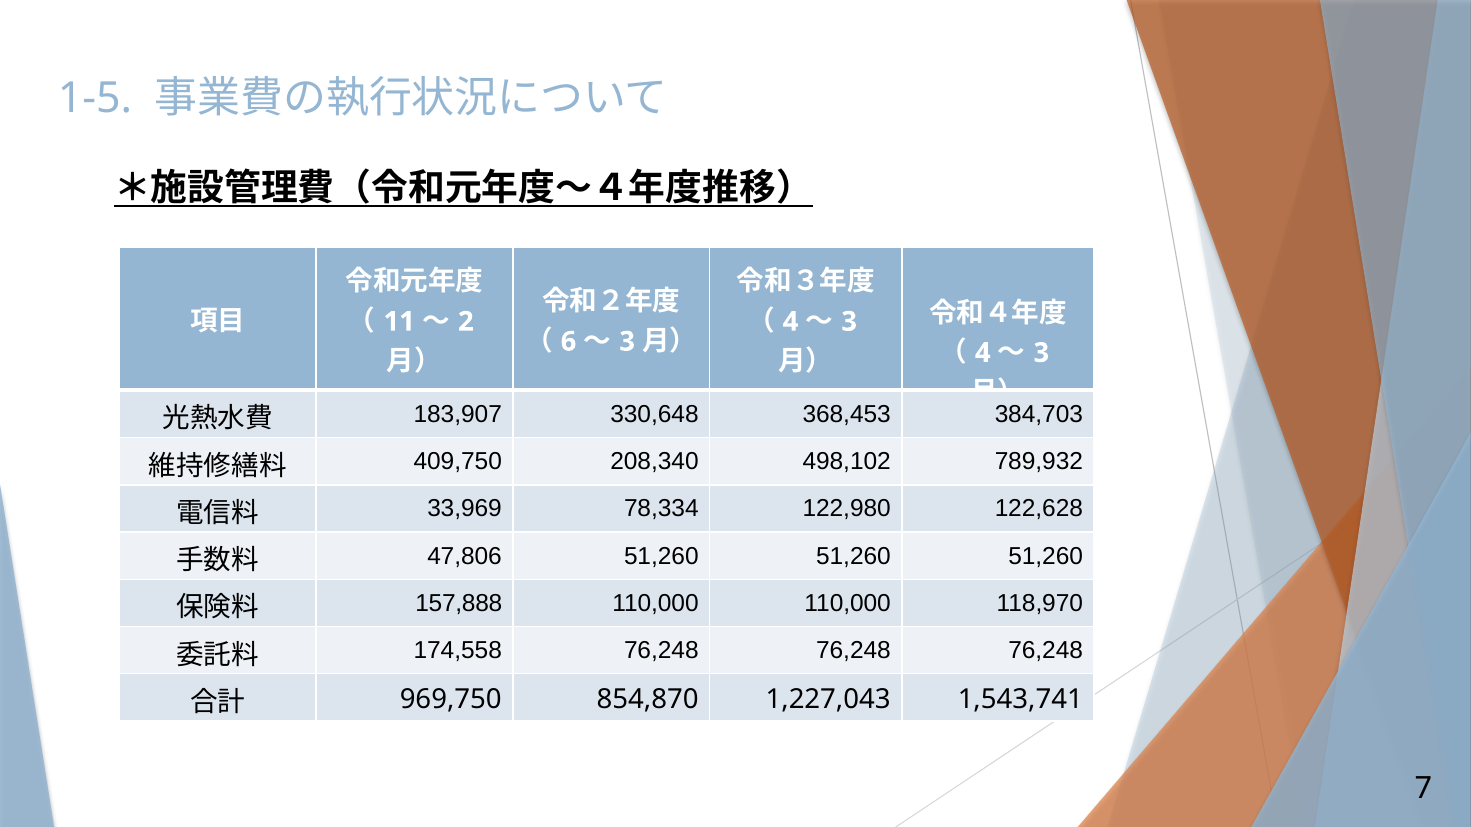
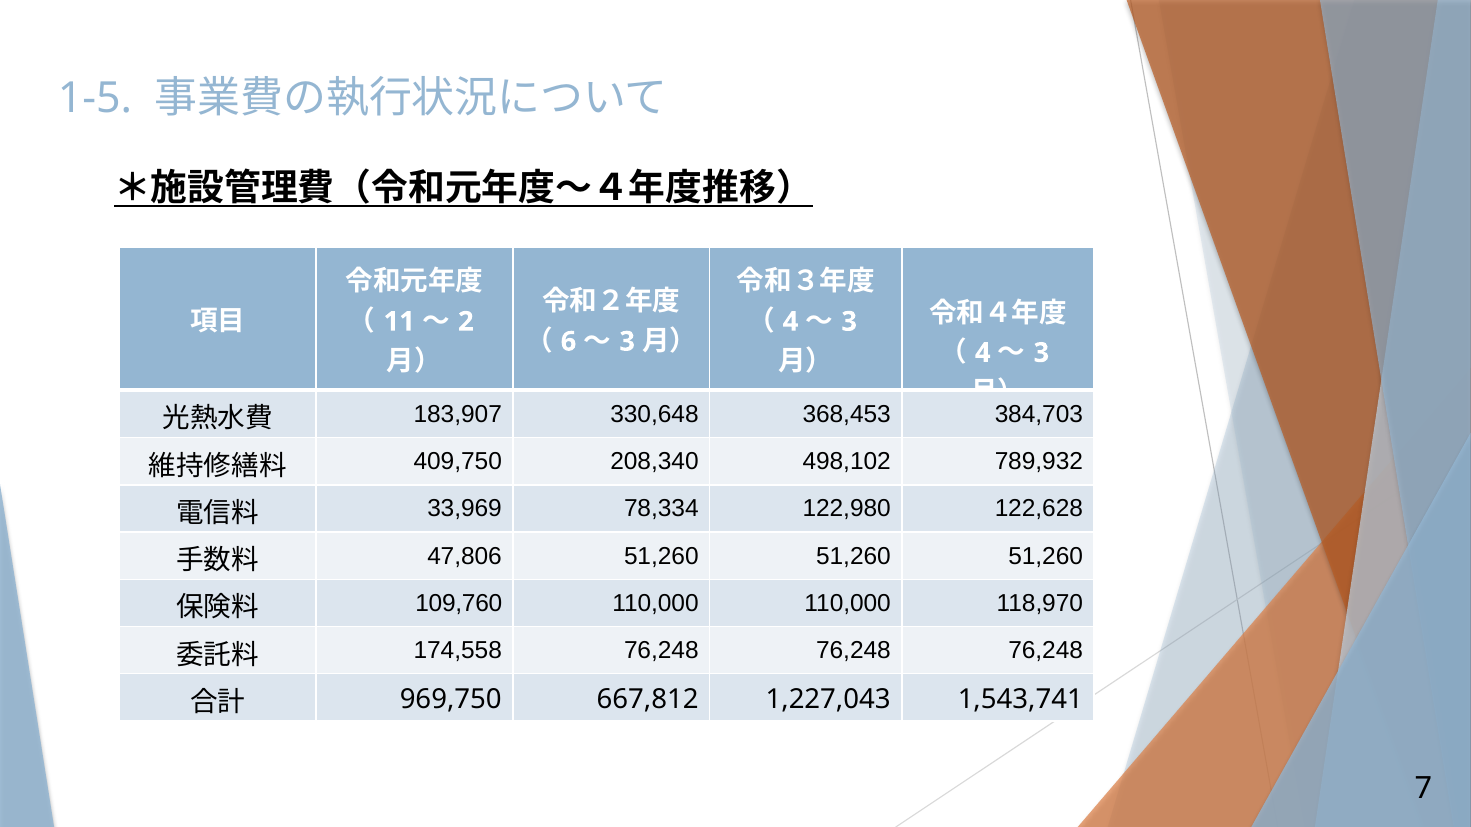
157,888: 157,888 -> 109,760
854,870: 854,870 -> 667,812
